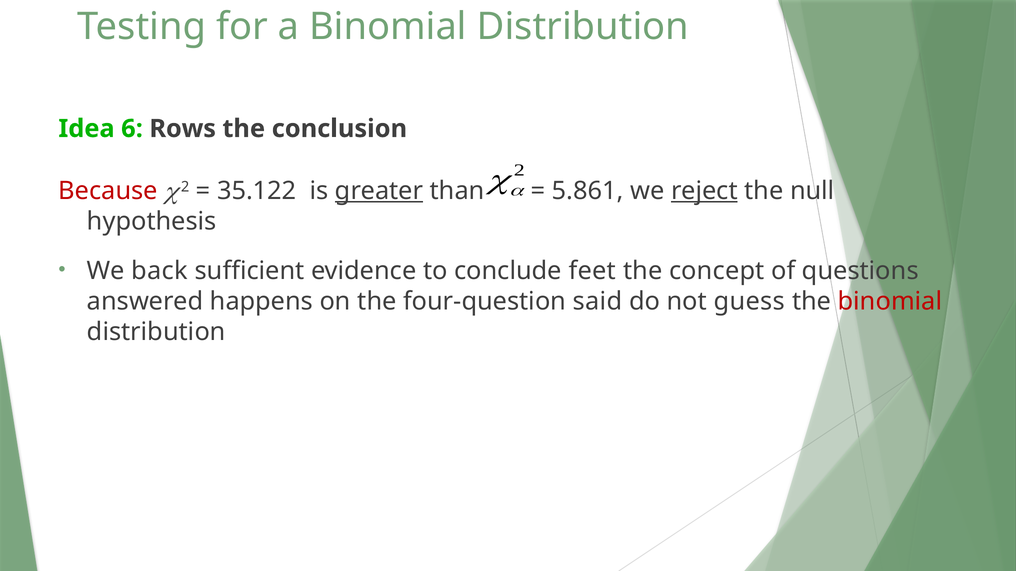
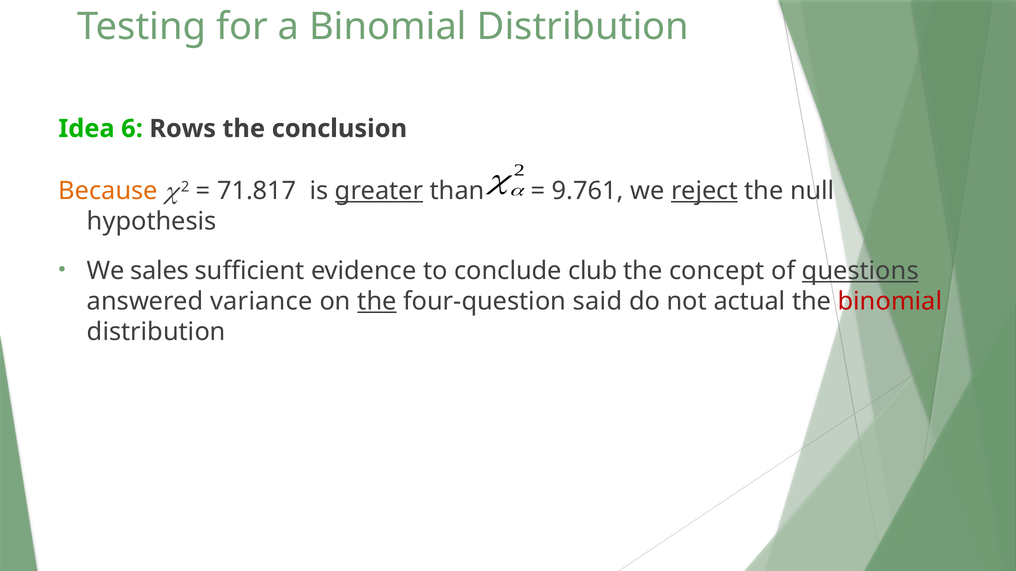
35.122: 35.122 -> 71.817
5.861: 5.861 -> 9.761
Because colour: red -> orange
back: back -> sales
feet: feet -> club
questions underline: none -> present
happens: happens -> variance
the at (377, 301) underline: none -> present
guess: guess -> actual
